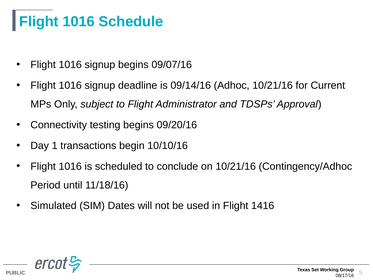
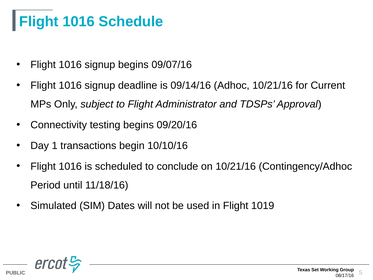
1416: 1416 -> 1019
